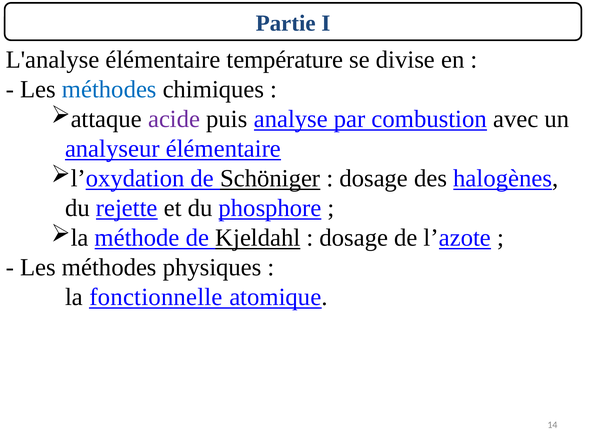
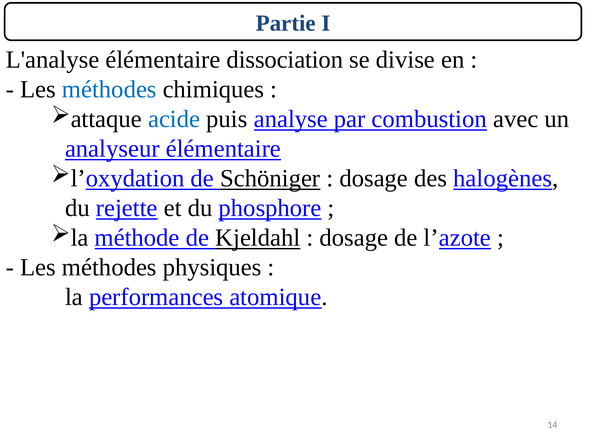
température: température -> dissociation
acide colour: purple -> blue
fonctionnelle: fonctionnelle -> performances
